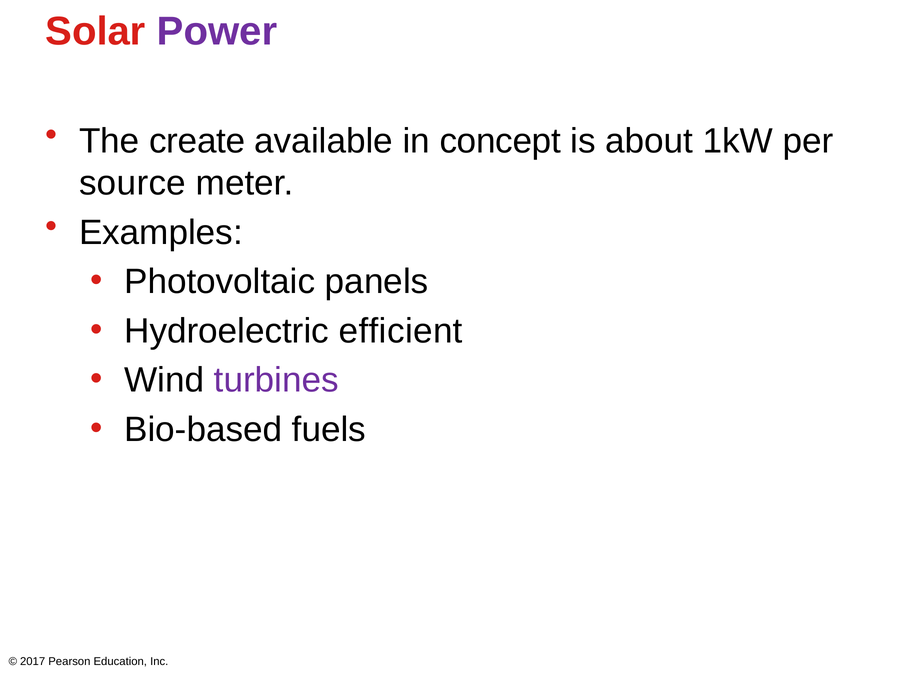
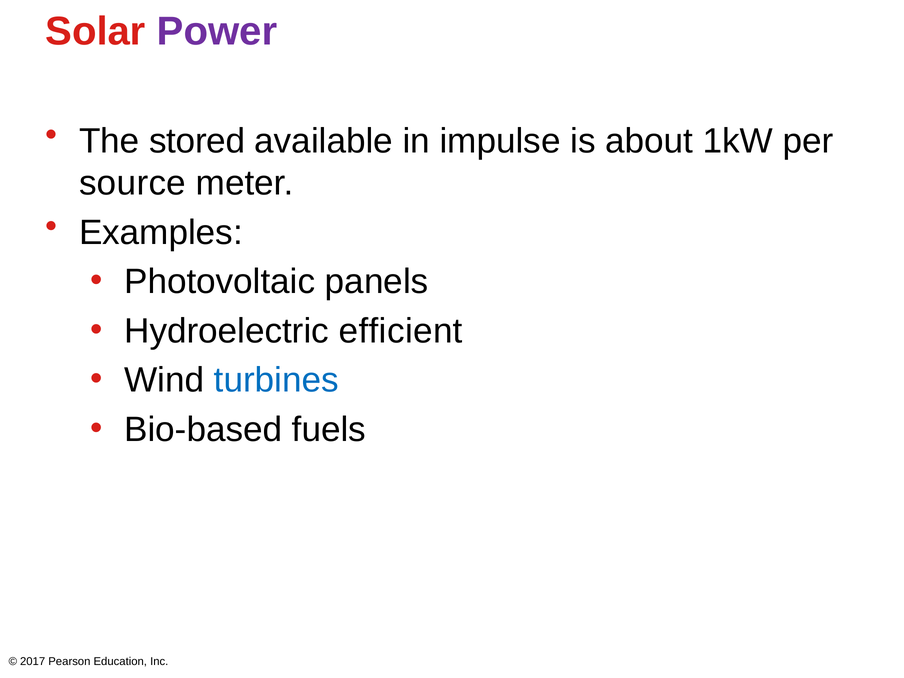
create: create -> stored
concept: concept -> impulse
turbines colour: purple -> blue
